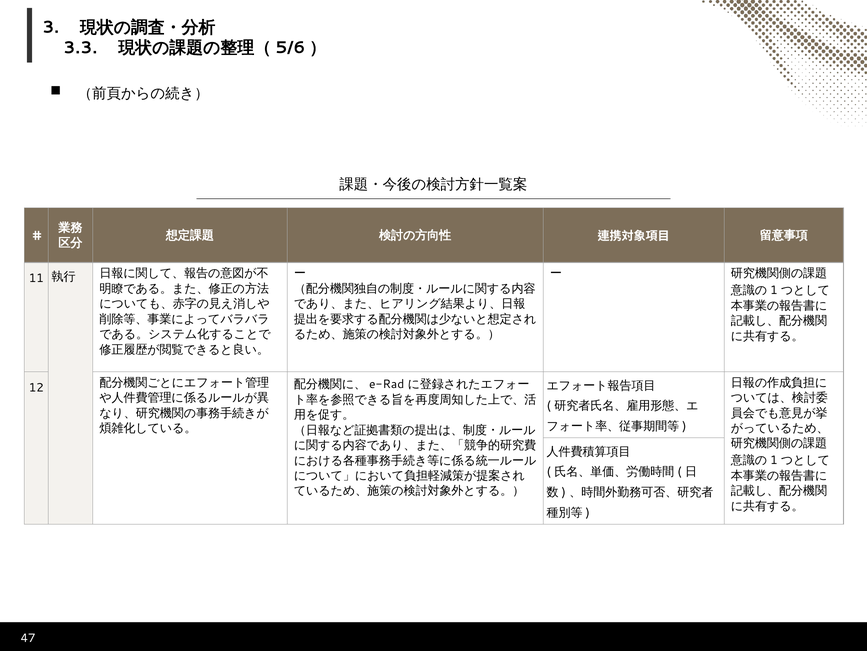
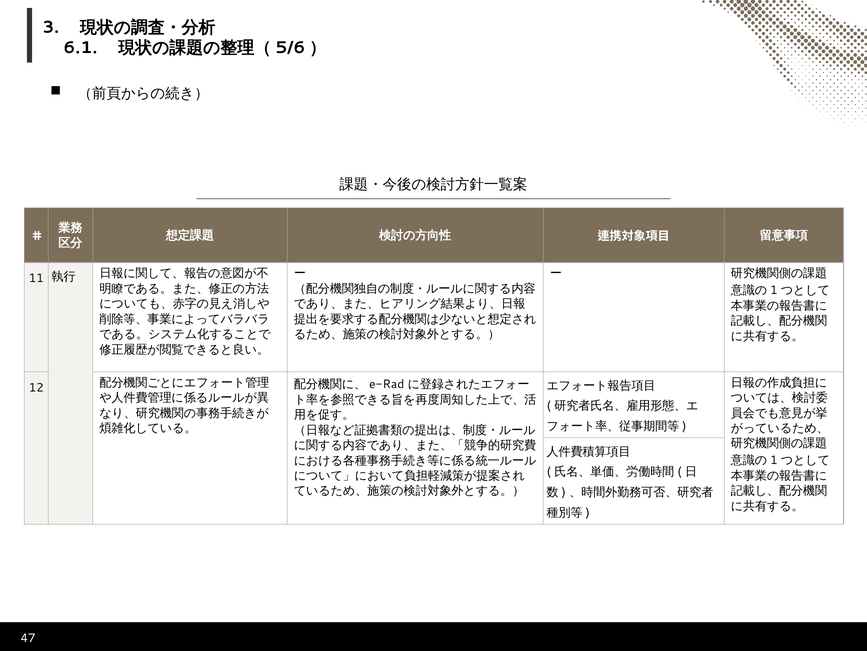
3.3: 3.3 -> 6.1
